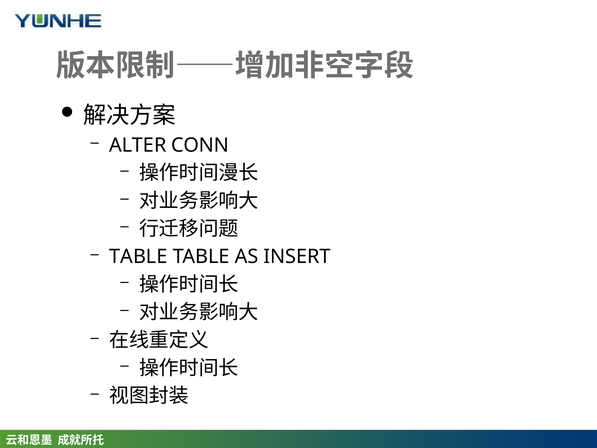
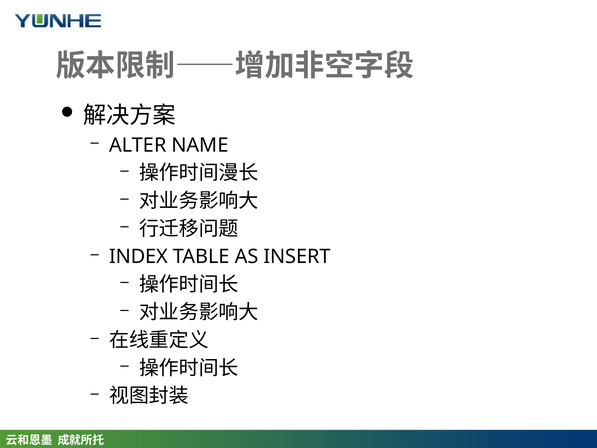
CONN: CONN -> NAME
TABLE at (138, 256): TABLE -> INDEX
